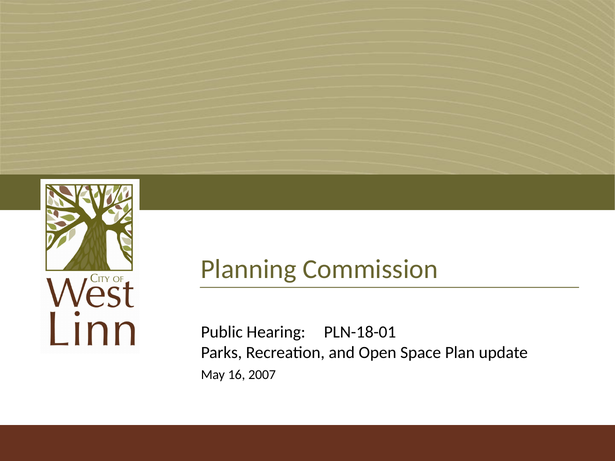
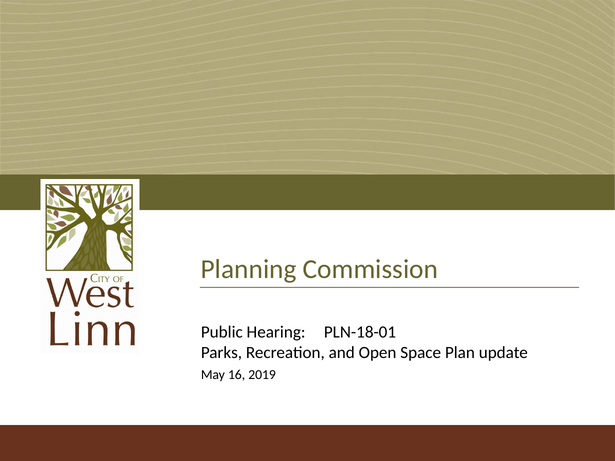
2007: 2007 -> 2019
